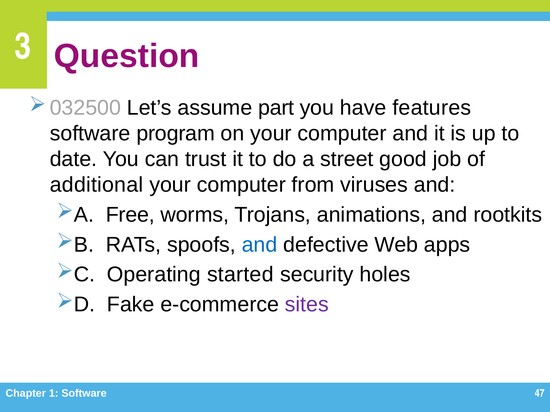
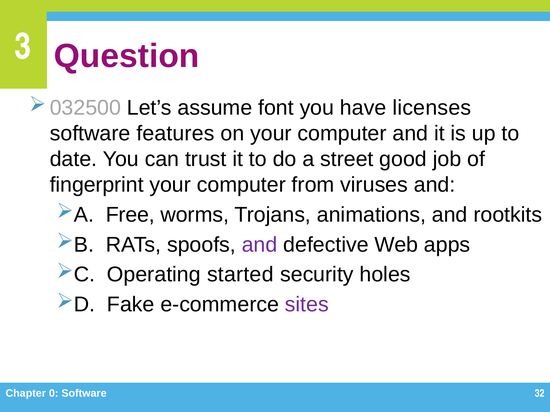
part: part -> font
features: features -> licenses
program: program -> features
additional: additional -> fingerprint
and at (260, 245) colour: blue -> purple
1: 1 -> 0
47: 47 -> 32
